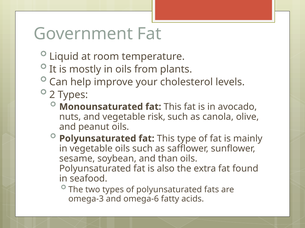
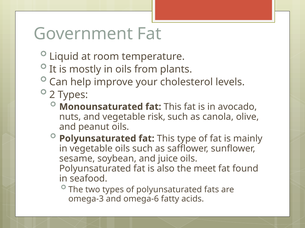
than: than -> juice
extra: extra -> meet
